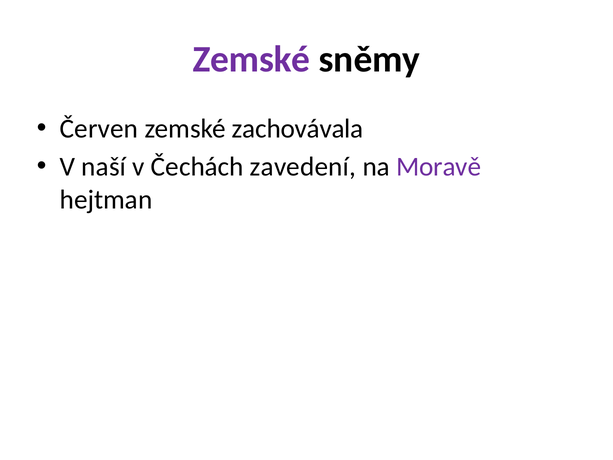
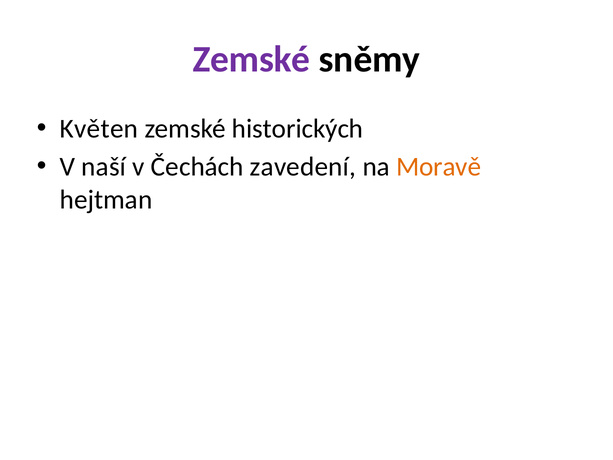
Červen: Červen -> Květen
zachovávala: zachovávala -> historických
Moravě colour: purple -> orange
